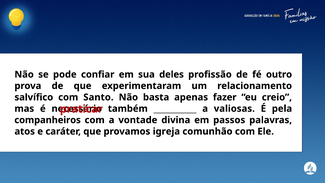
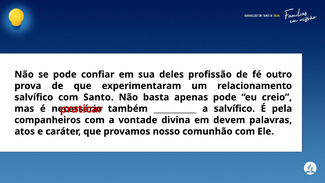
apenas fazer: fazer -> pode
a valiosas: valiosas -> salvífico
passos: passos -> devem
igreja: igreja -> nosso
